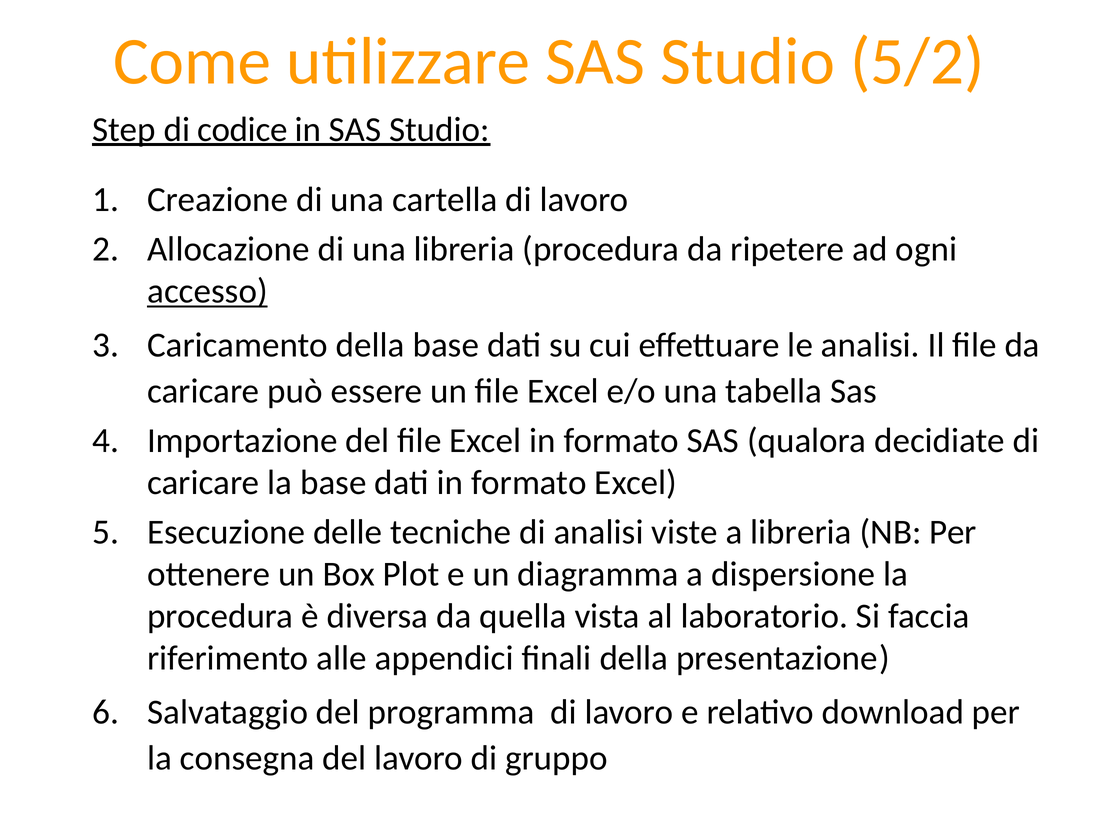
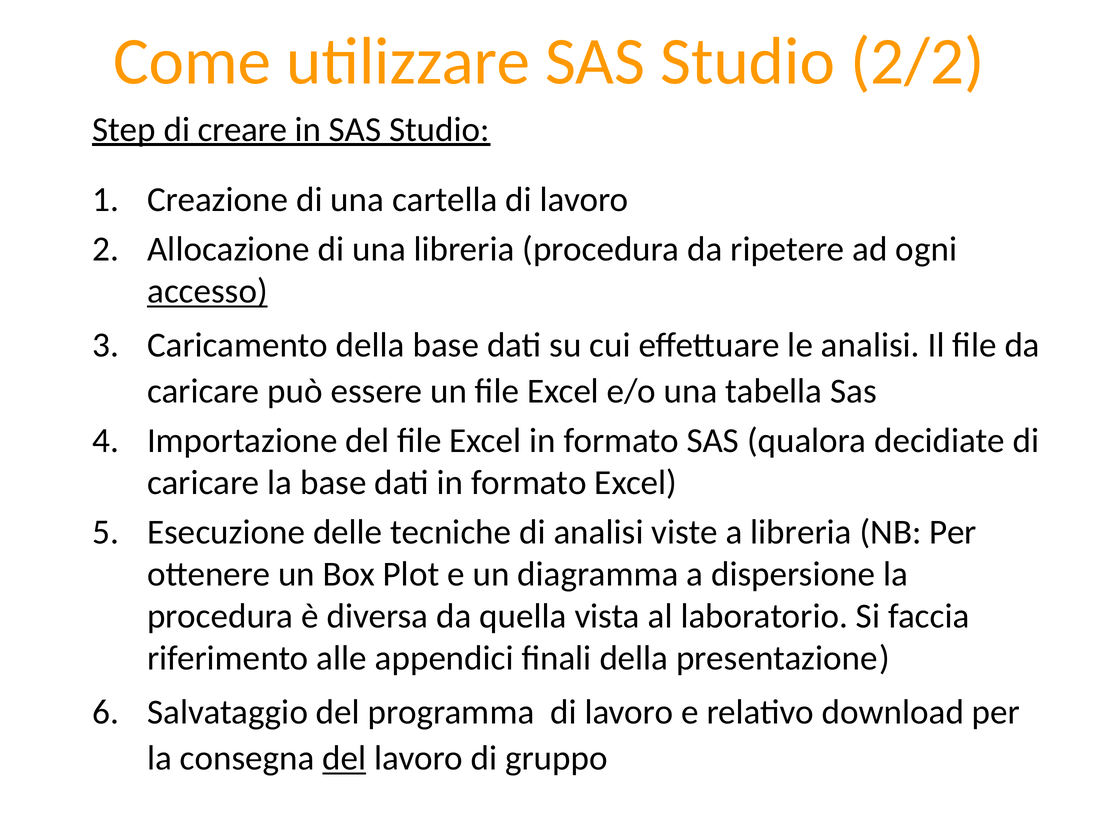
5/2: 5/2 -> 2/2
codice: codice -> creare
del at (344, 758) underline: none -> present
